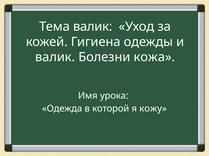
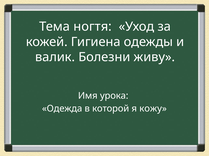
Тема валик: валик -> ногтя
кожа: кожа -> живу
